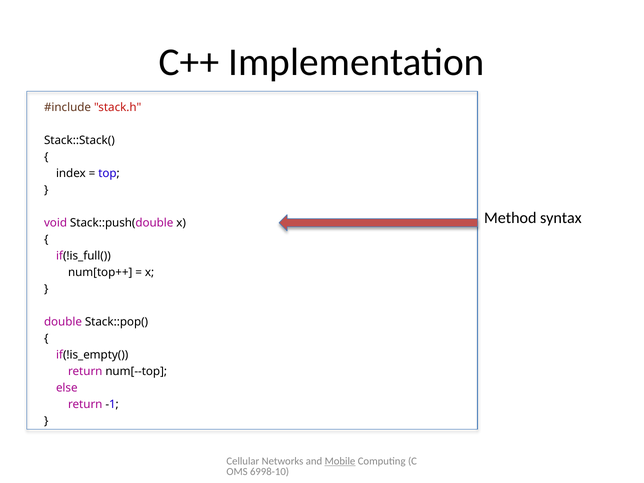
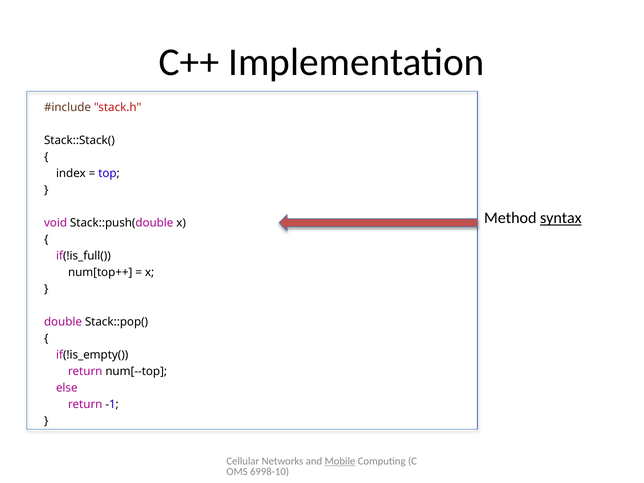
syntax underline: none -> present
